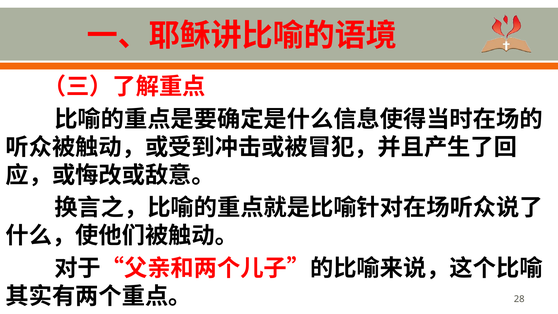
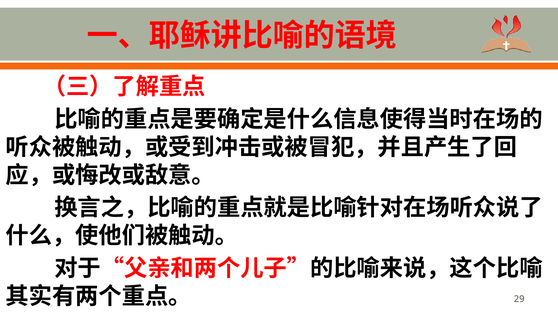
28: 28 -> 29
